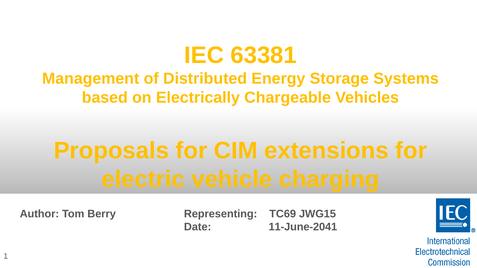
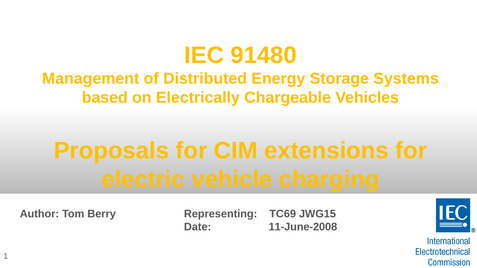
63381: 63381 -> 91480
11-June-2041: 11-June-2041 -> 11-June-2008
